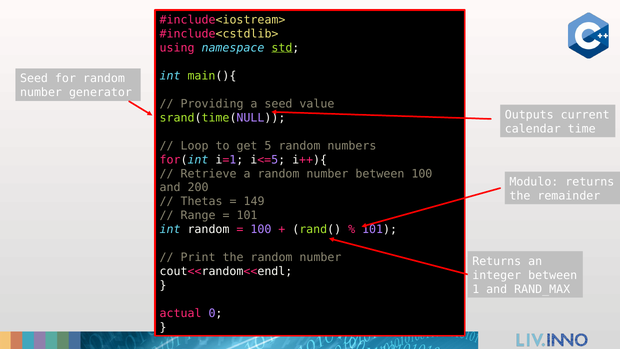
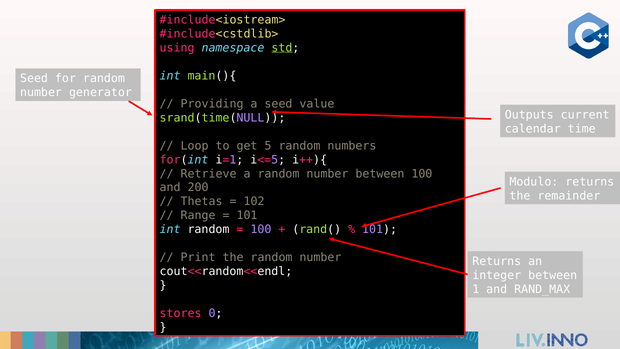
149: 149 -> 102
actual: actual -> stores
